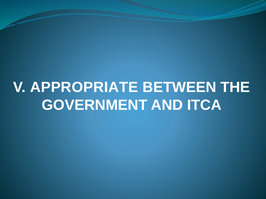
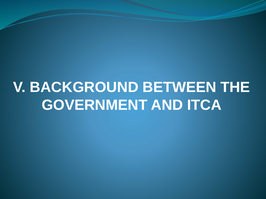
APPROPRIATE: APPROPRIATE -> BACKGROUND
